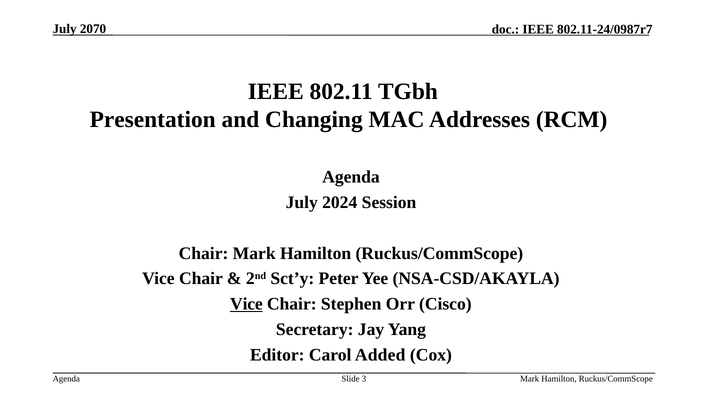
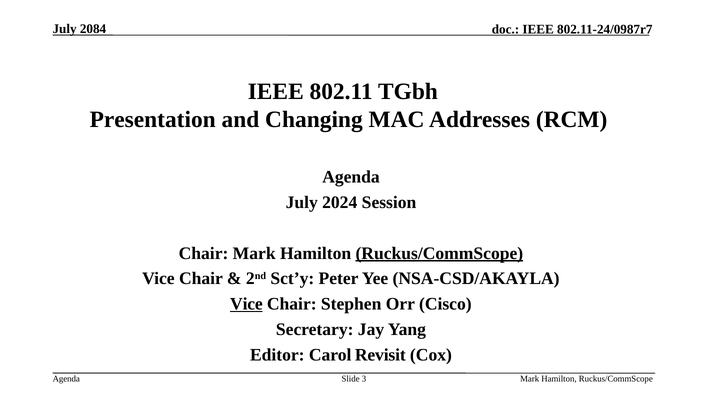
2070: 2070 -> 2084
Ruckus/CommScope at (439, 253) underline: none -> present
Added: Added -> Revisit
